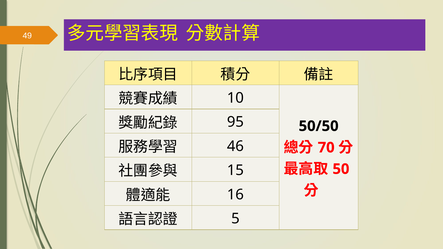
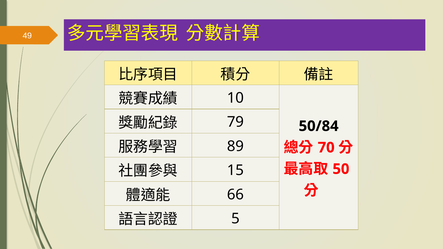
95: 95 -> 79
50/50: 50/50 -> 50/84
46: 46 -> 89
16: 16 -> 66
